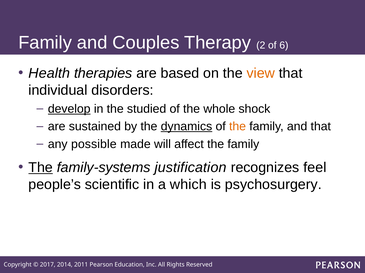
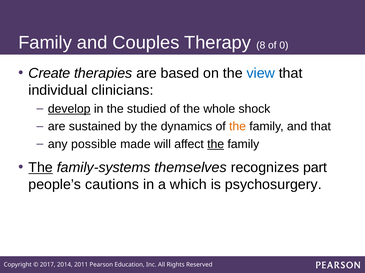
2: 2 -> 8
6: 6 -> 0
Health: Health -> Create
view colour: orange -> blue
disorders: disorders -> clinicians
dynamics underline: present -> none
the at (216, 144) underline: none -> present
justification: justification -> themselves
feel: feel -> part
scientific: scientific -> cautions
